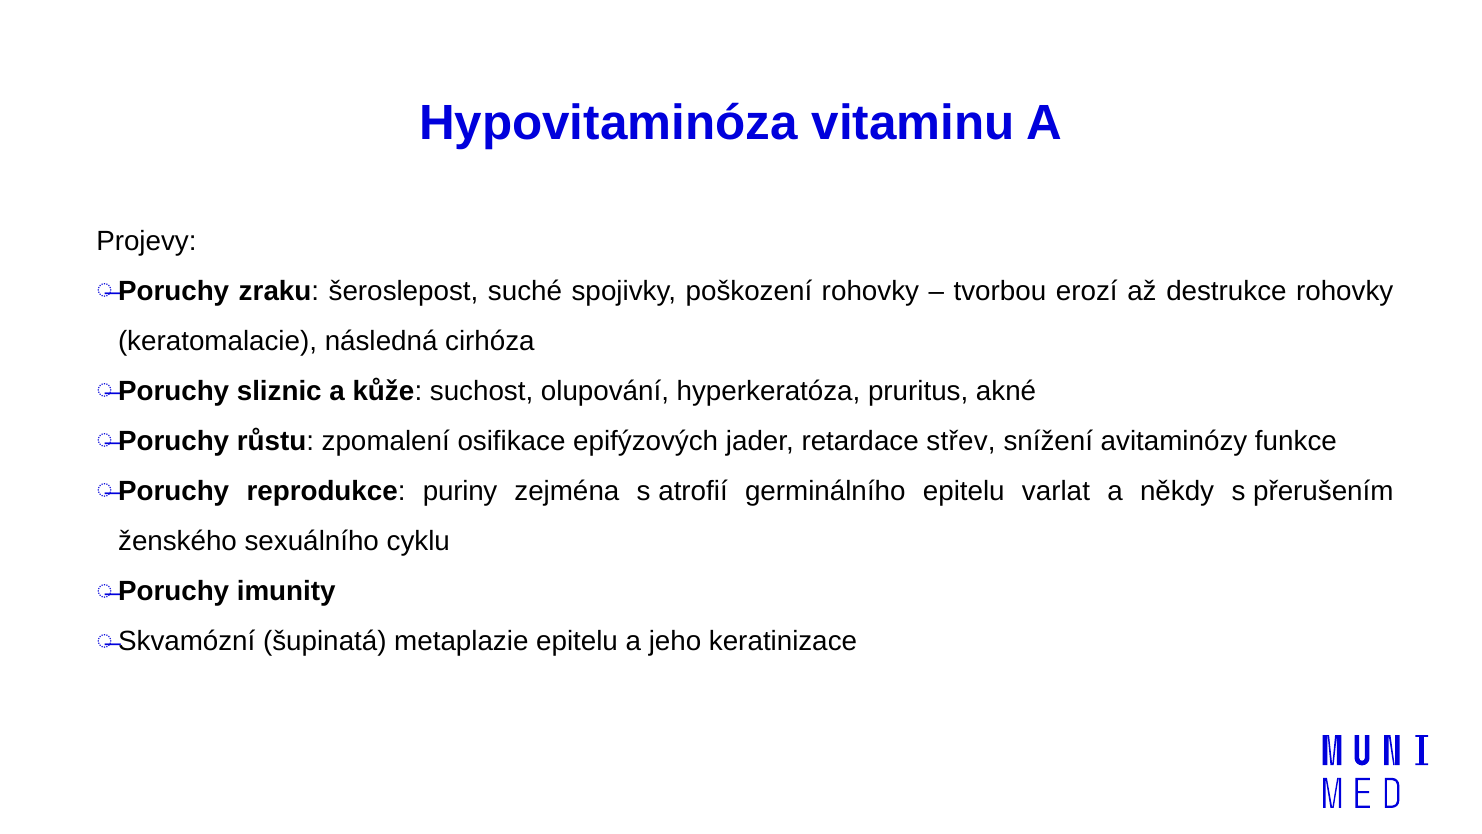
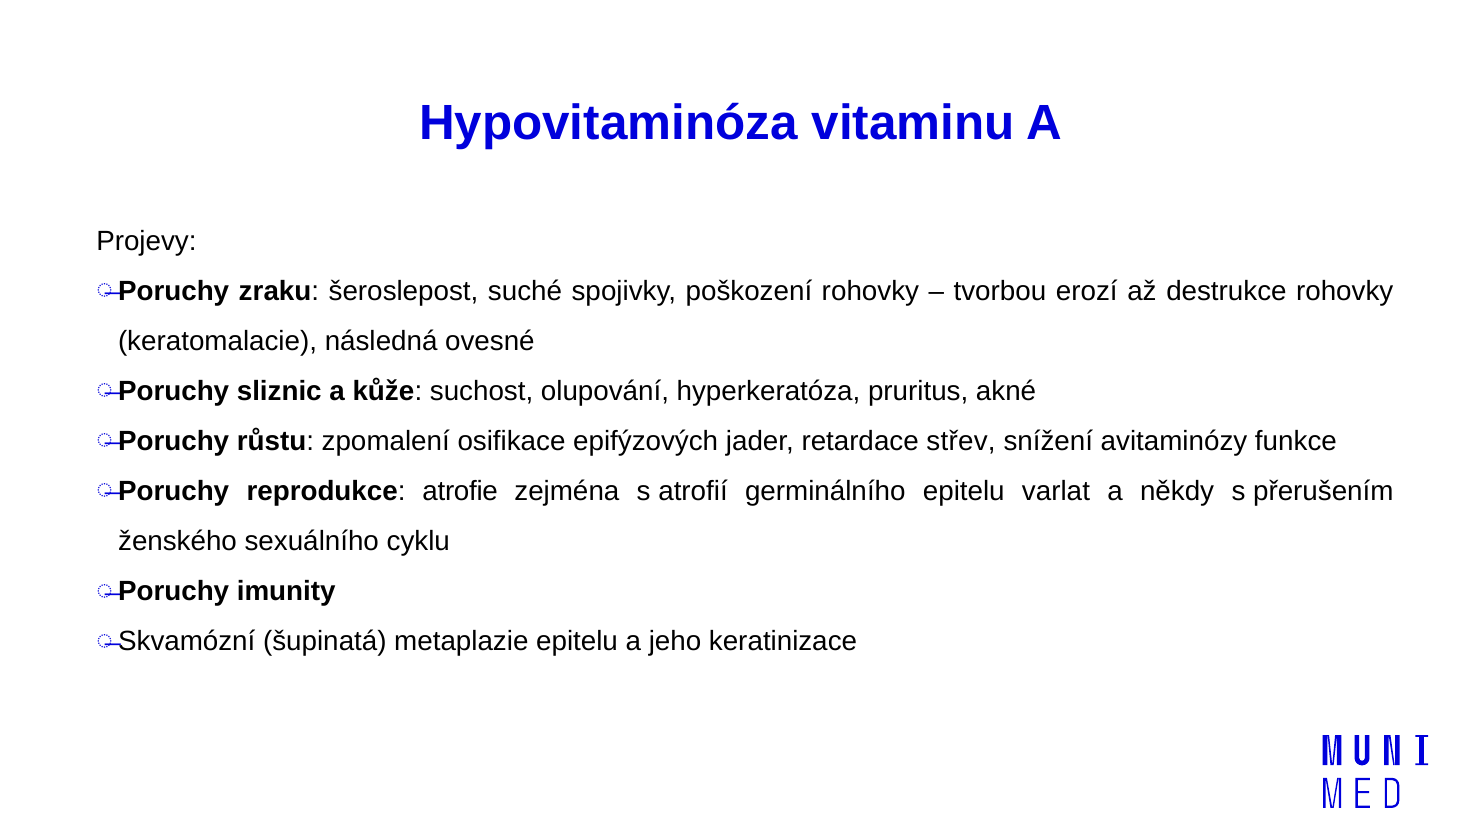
cirhóza: cirhóza -> ovesné
puriny: puriny -> atrofie
